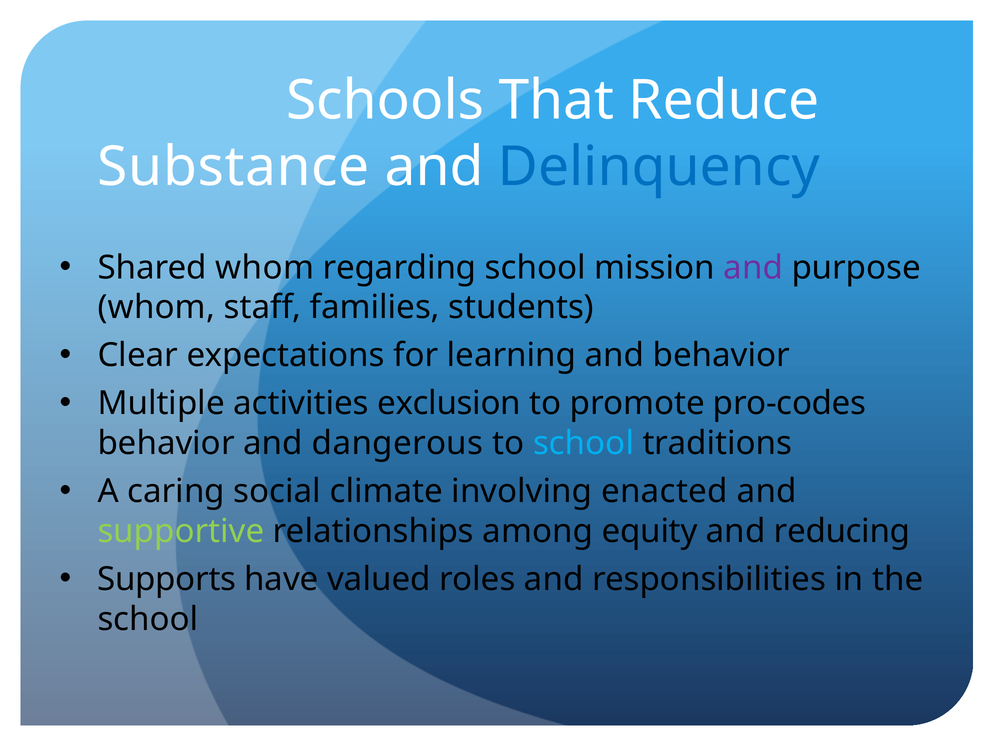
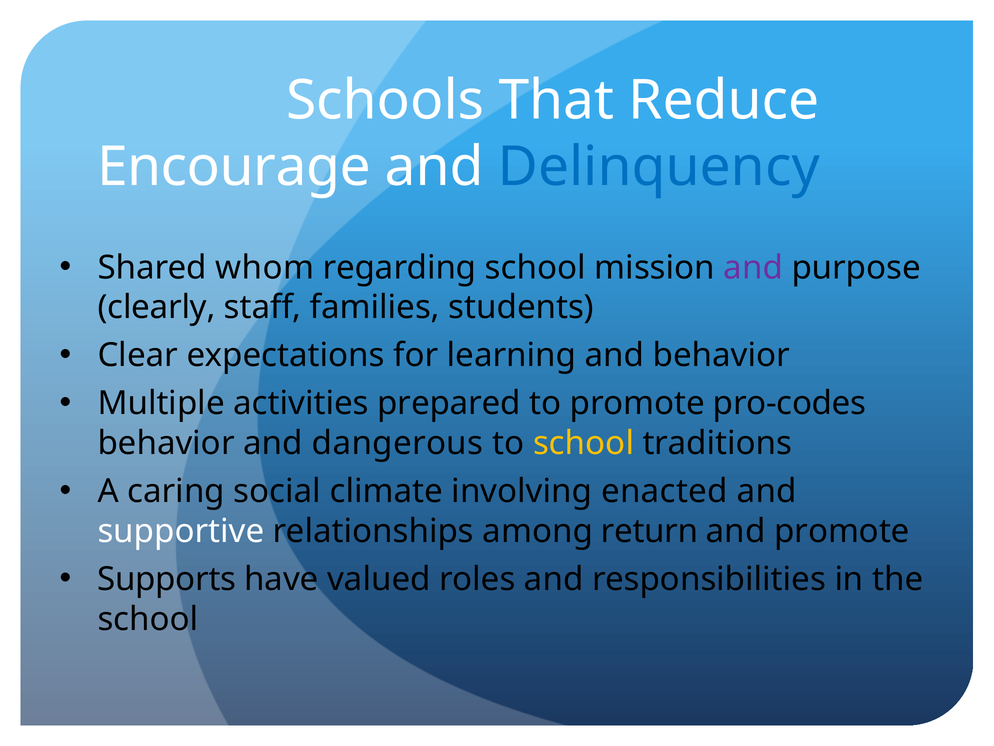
Substance: Substance -> Encourage
whom at (156, 307): whom -> clearly
exclusion: exclusion -> prepared
school at (584, 443) colour: light blue -> yellow
supportive colour: light green -> white
equity: equity -> return
and reducing: reducing -> promote
